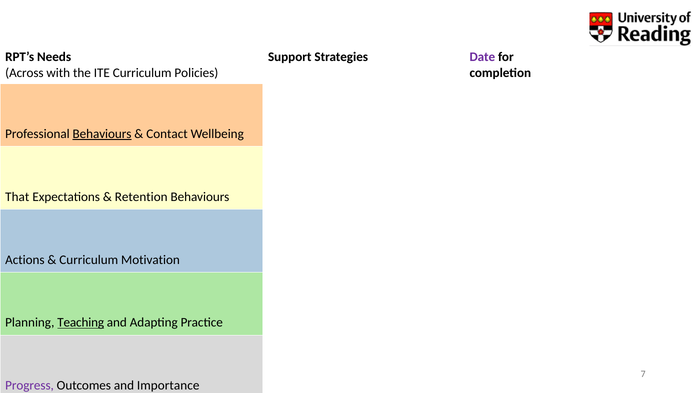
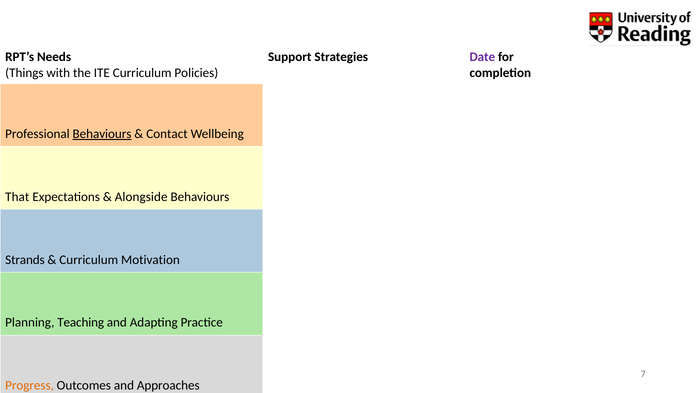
Across: Across -> Things
Retention: Retention -> Alongside
Actions: Actions -> Strands
Teaching underline: present -> none
Progress colour: purple -> orange
Importance: Importance -> Approaches
